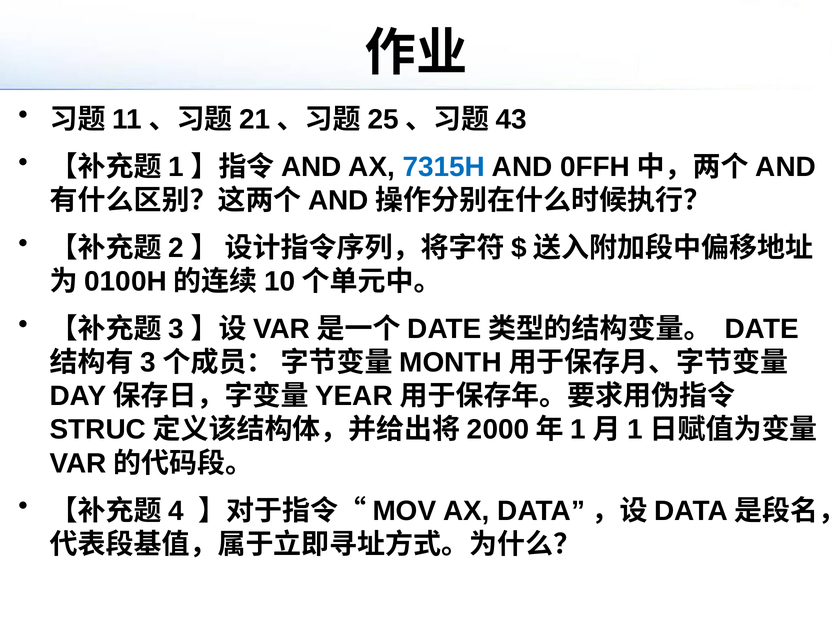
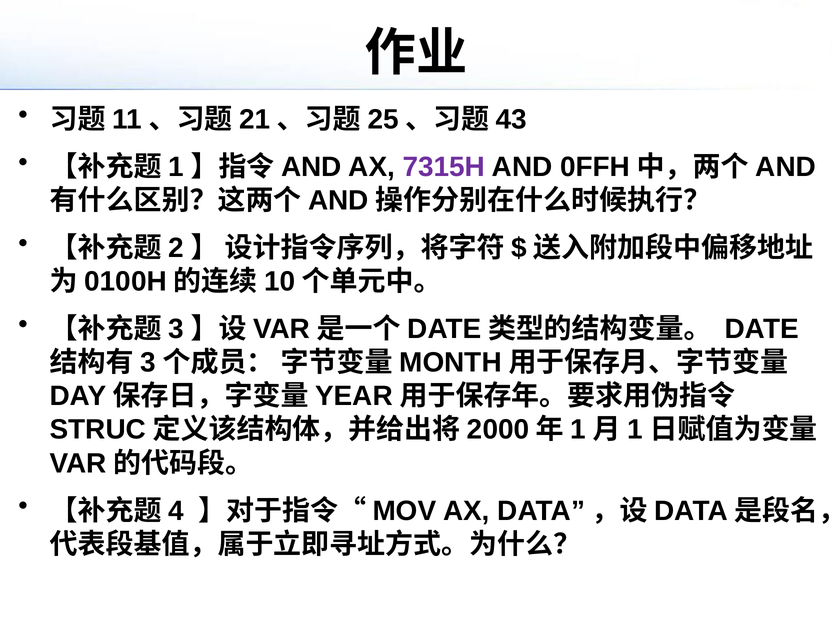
7315H colour: blue -> purple
